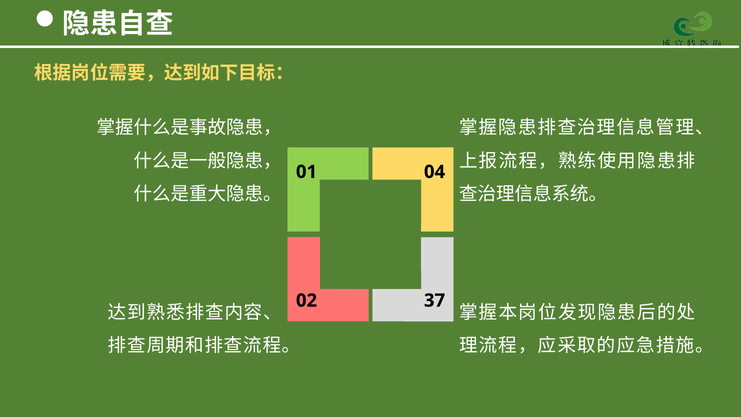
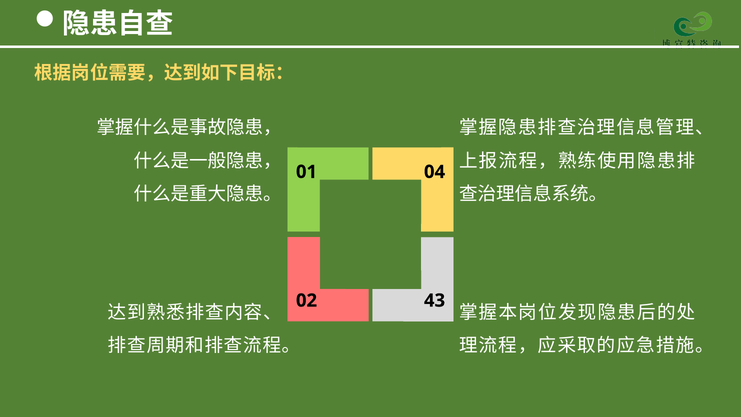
37: 37 -> 43
